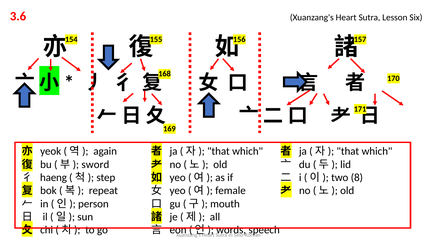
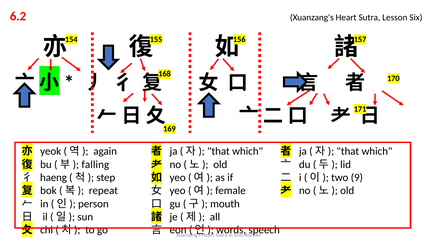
3.6: 3.6 -> 6.2
sword: sword -> falling
8: 8 -> 9
